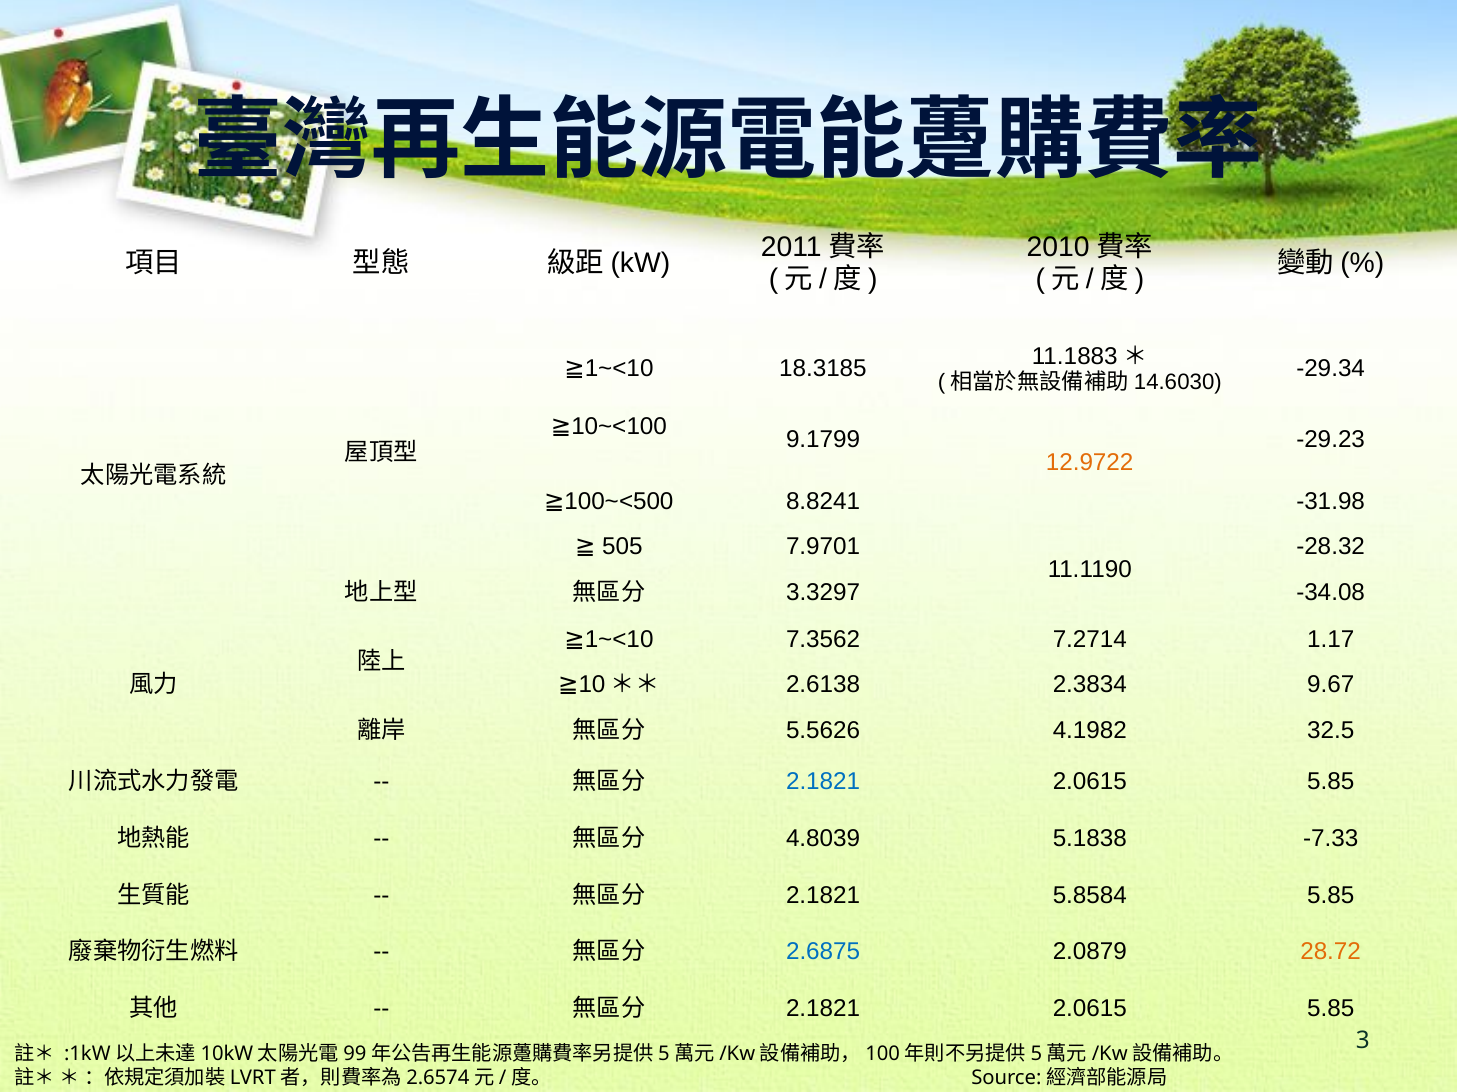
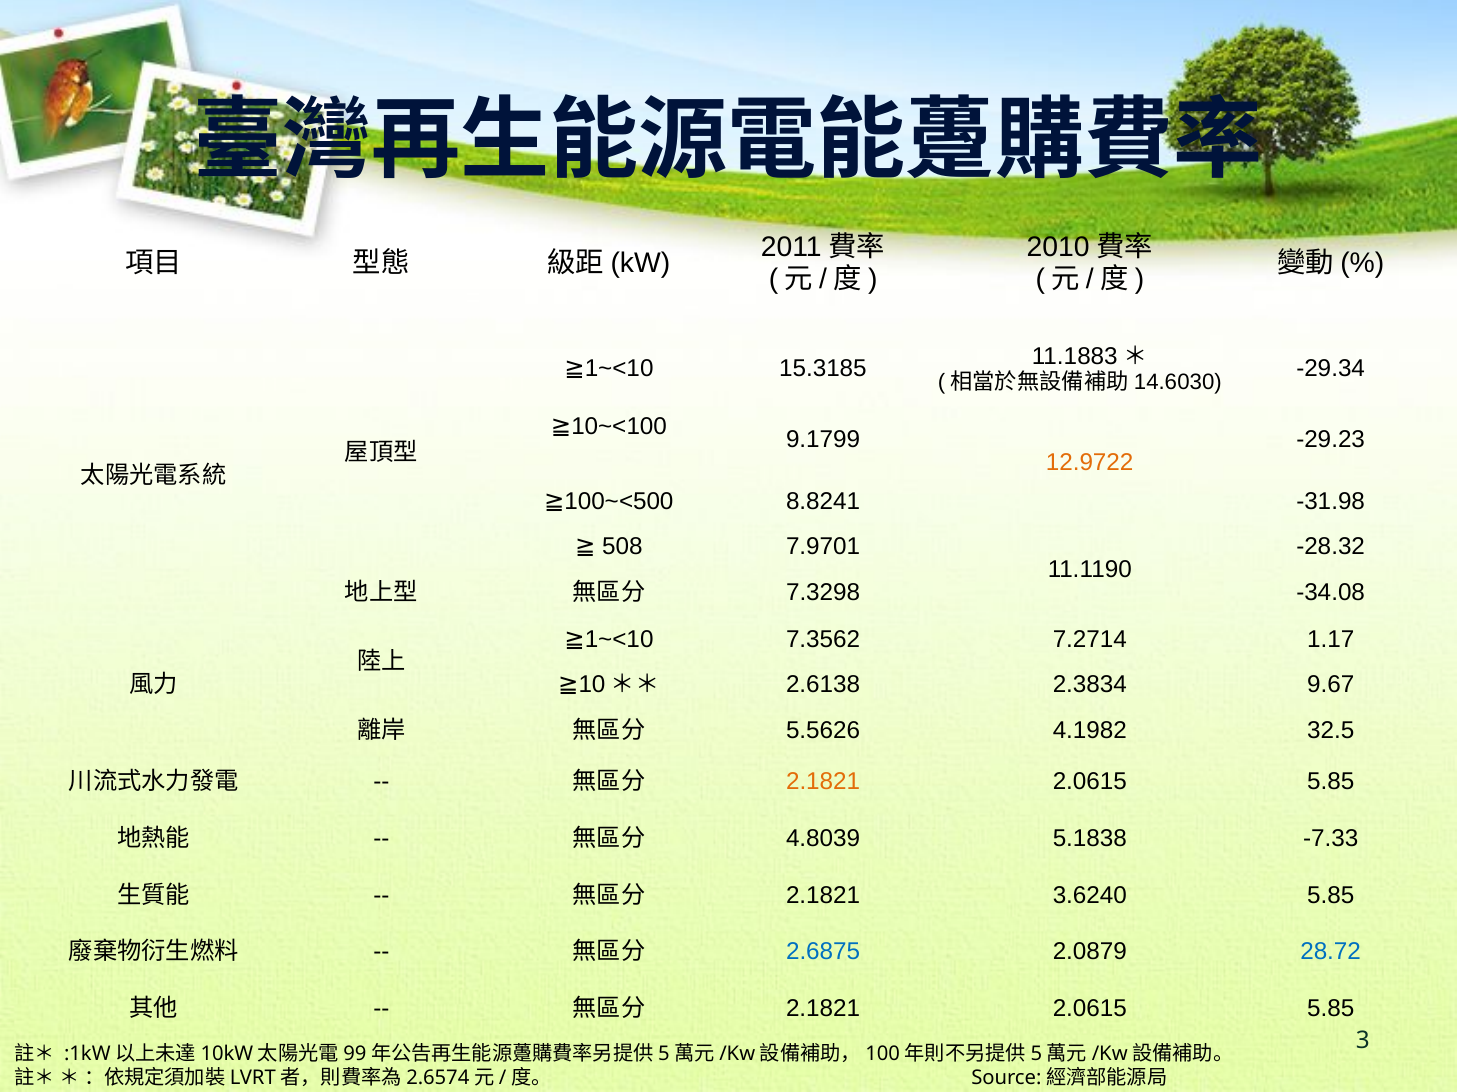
18.3185: 18.3185 -> 15.3185
505: 505 -> 508
3.3297: 3.3297 -> 7.3298
2.1821 at (823, 782) colour: blue -> orange
5.8584: 5.8584 -> 3.6240
28.72 colour: orange -> blue
